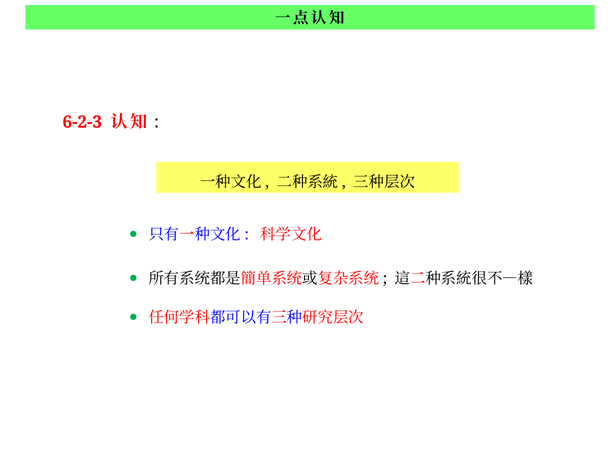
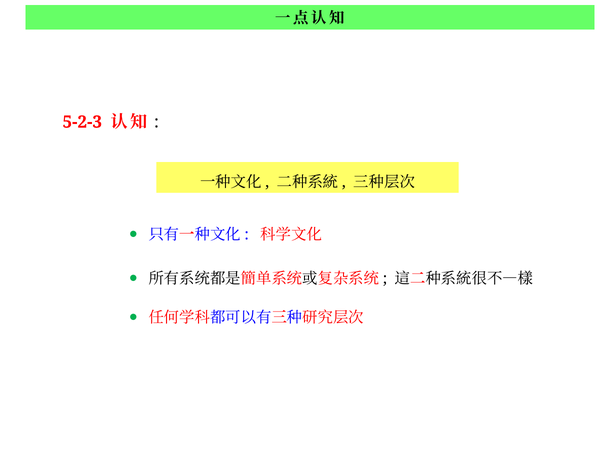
6-2-3: 6-2-3 -> 5-2-3
